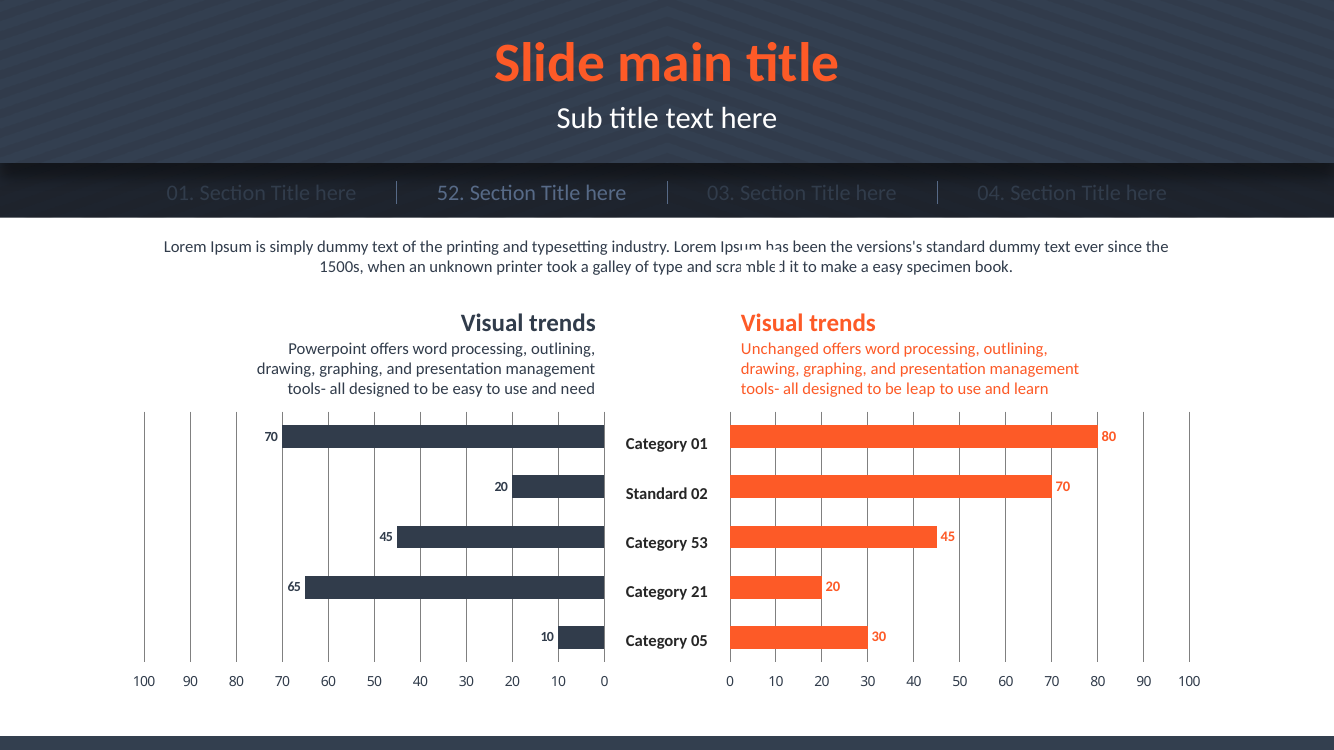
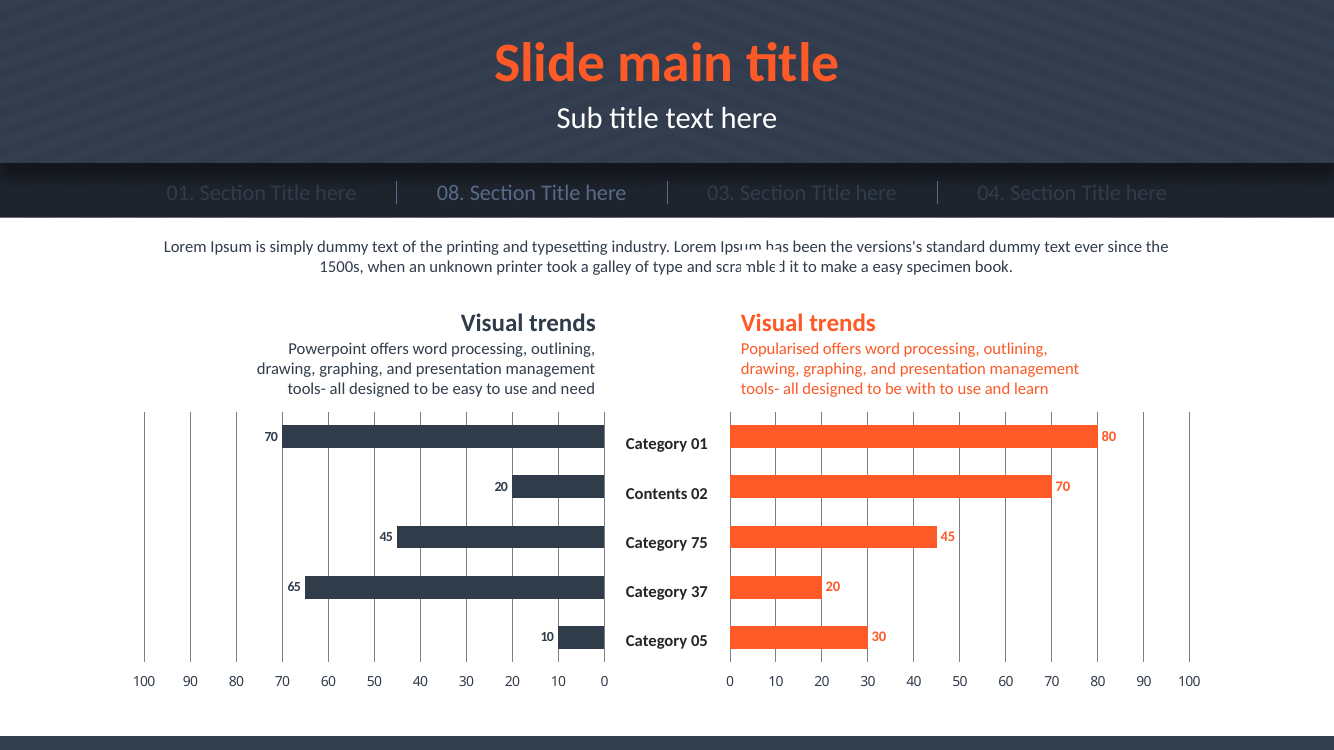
52: 52 -> 08
Unchanged: Unchanged -> Popularised
leap: leap -> with
Standard at (657, 494): Standard -> Contents
53: 53 -> 75
21: 21 -> 37
